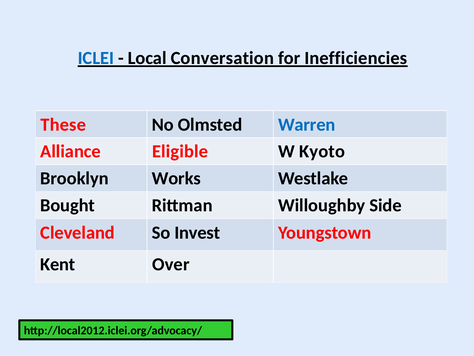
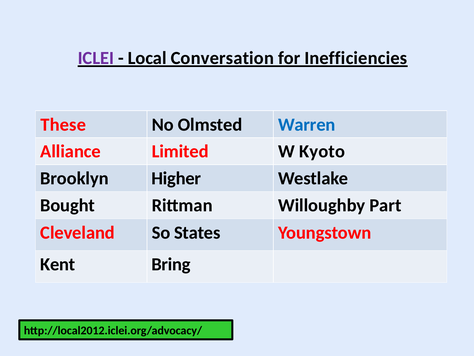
ICLEI colour: blue -> purple
Eligible: Eligible -> Limited
Works: Works -> Higher
Side: Side -> Part
Invest: Invest -> States
Over: Over -> Bring
